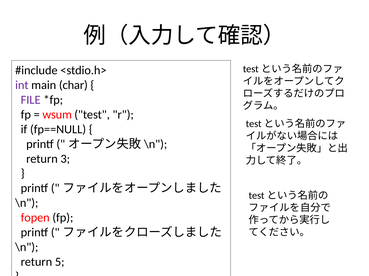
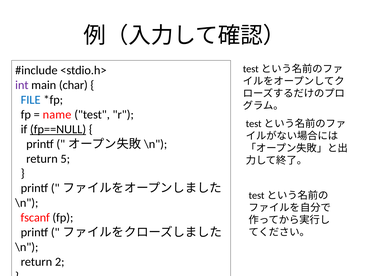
FILE colour: purple -> blue
wsum: wsum -> name
fp==NULL underline: none -> present
3: 3 -> 5
fopen: fopen -> fscanf
5: 5 -> 2
